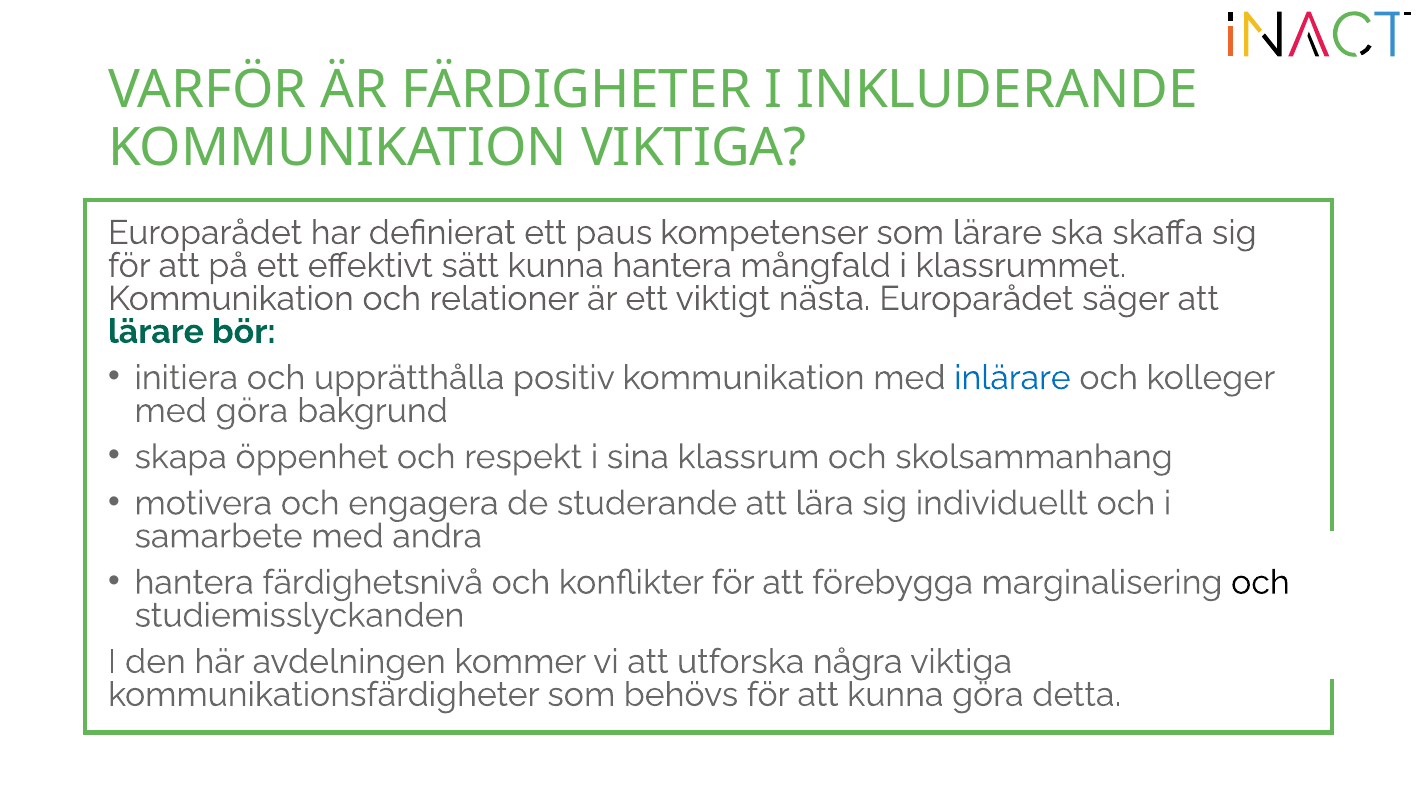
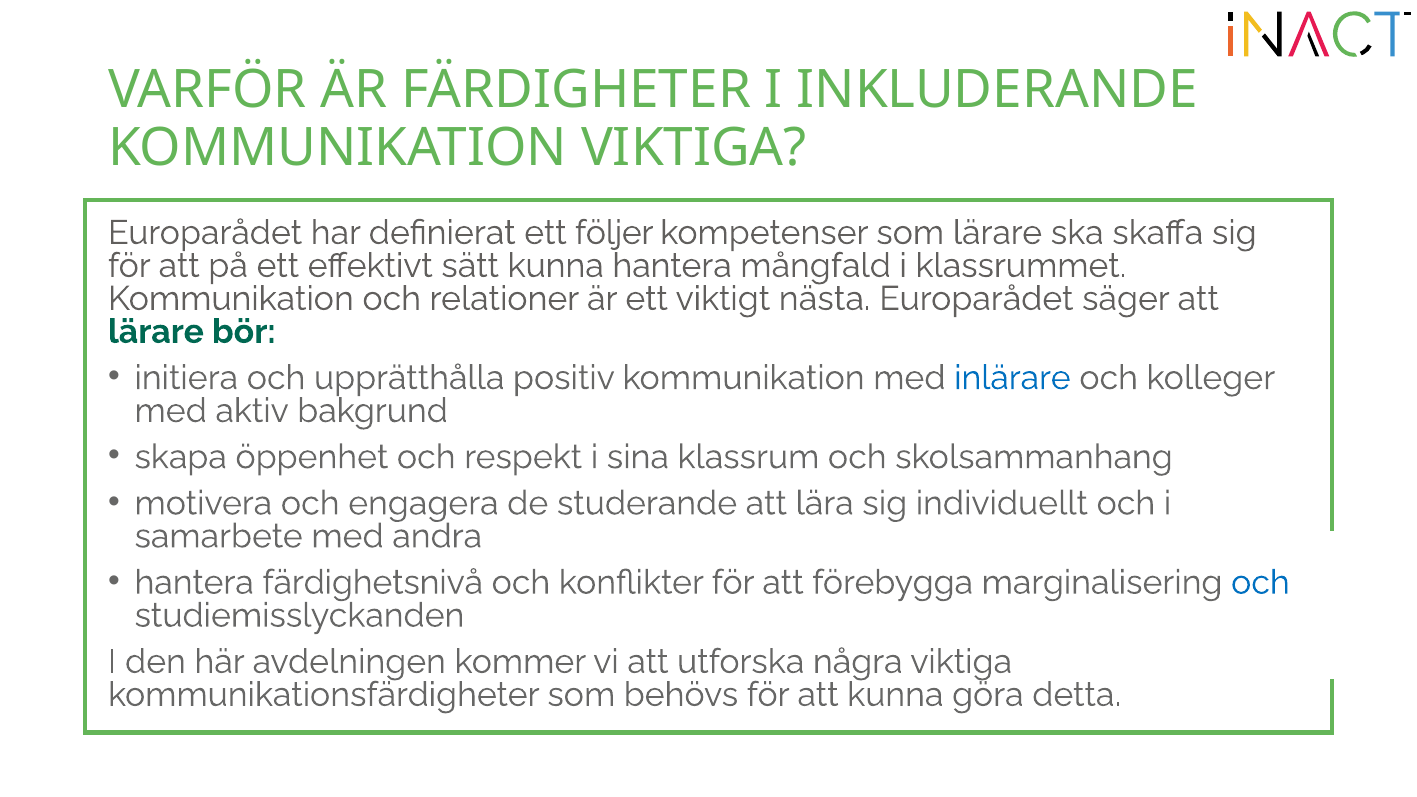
paus: paus -> följer
med göra: göra -> aktiv
och at (1260, 582) colour: black -> blue
